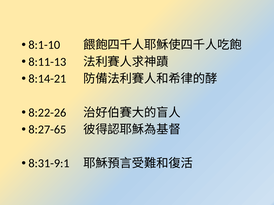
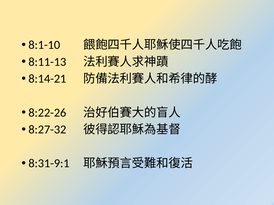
8:27-65: 8:27-65 -> 8:27-32
